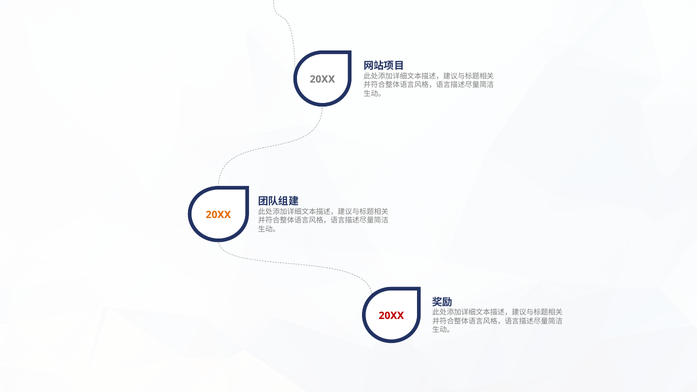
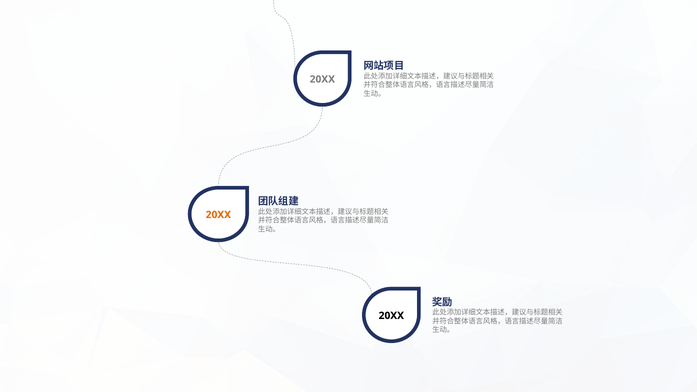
20XX at (391, 316) colour: red -> black
